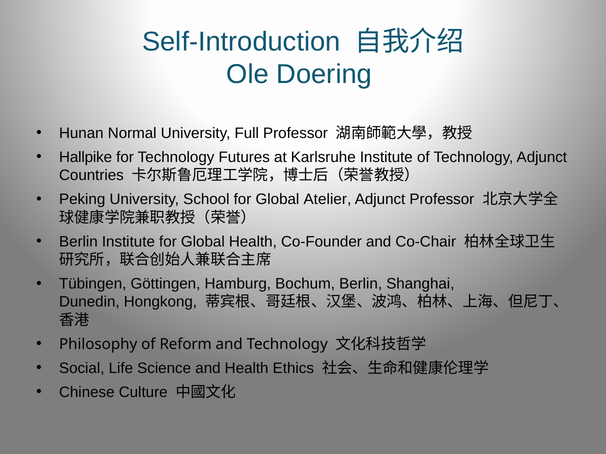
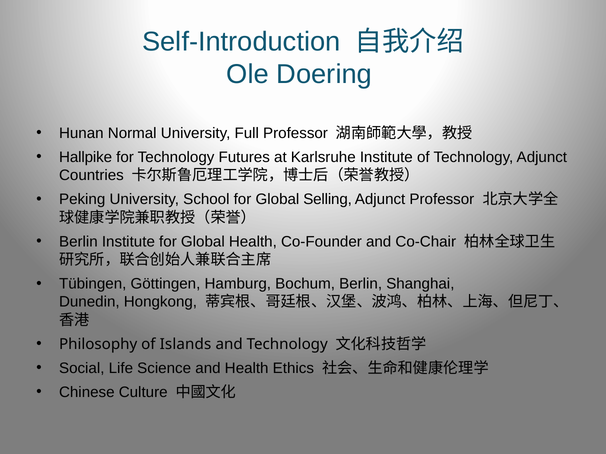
Atelier: Atelier -> Selling
Reform: Reform -> Islands
